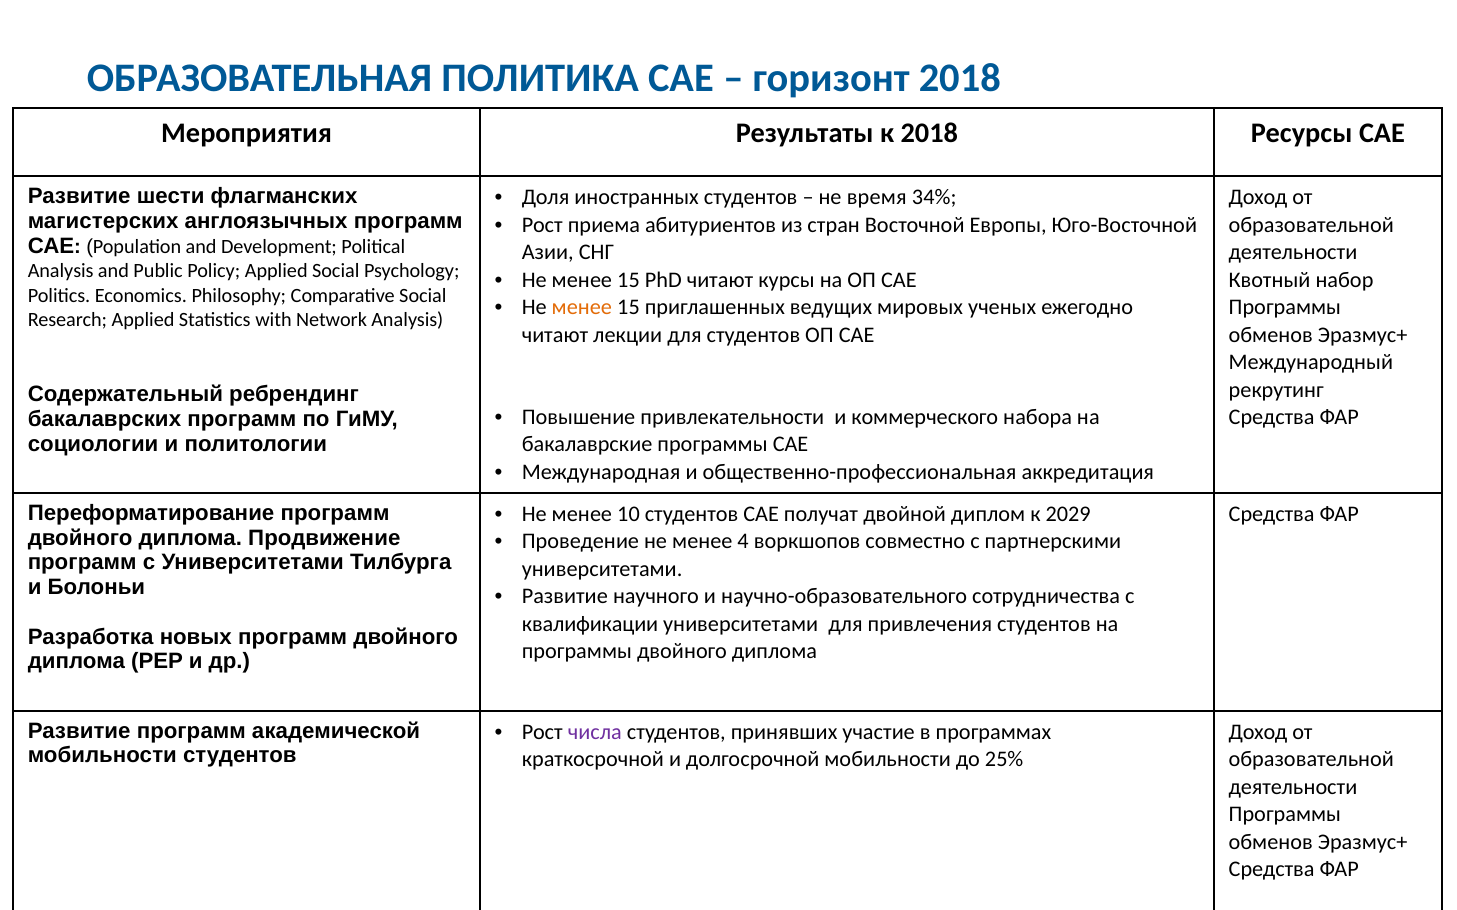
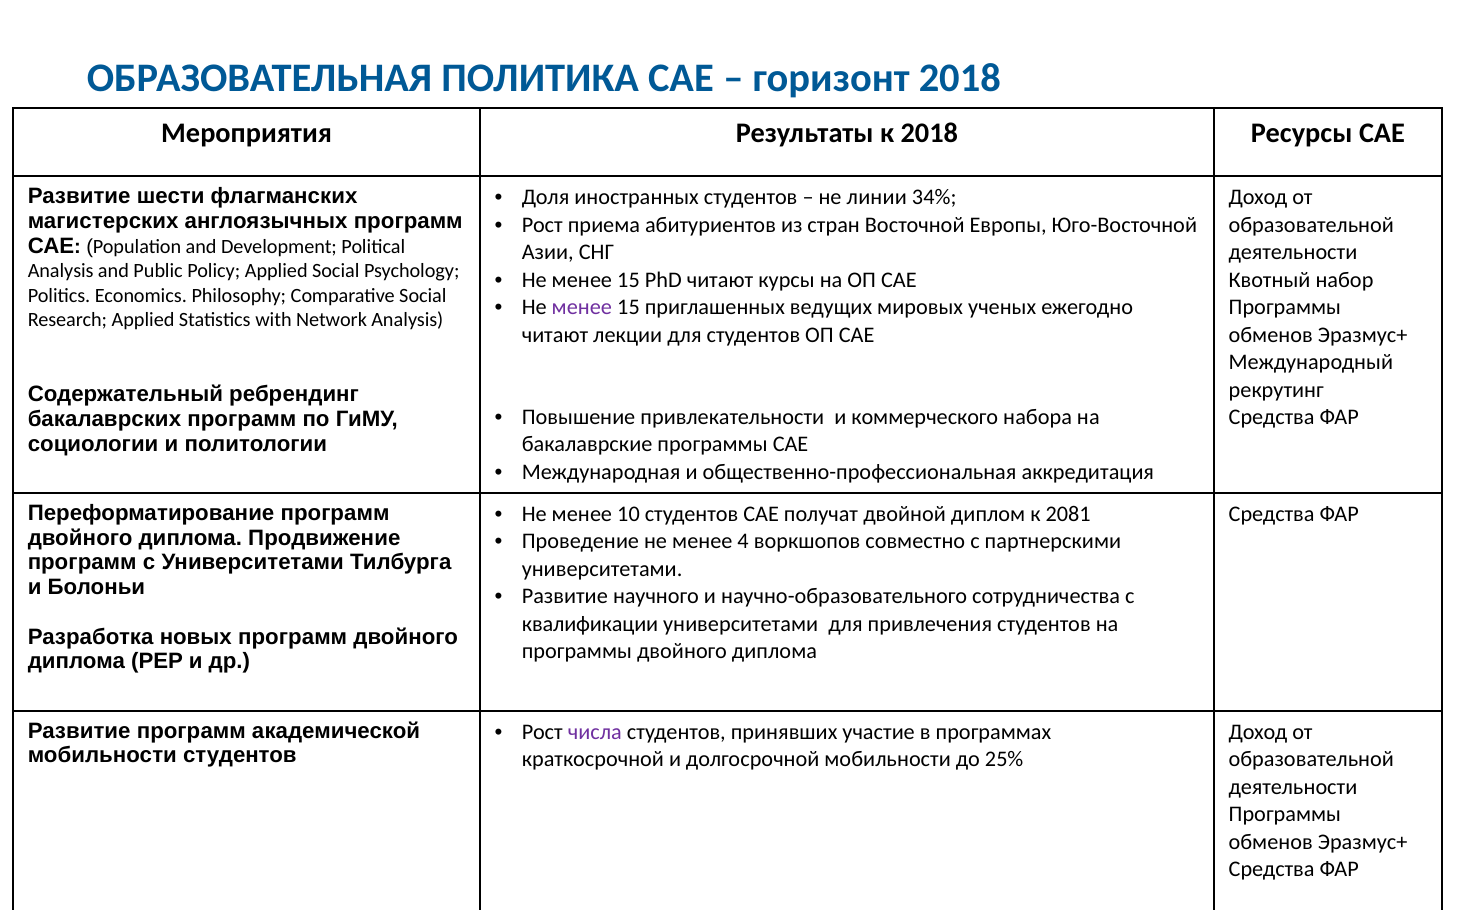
время: время -> линии
менее at (582, 308) colour: orange -> purple
2029: 2029 -> 2081
